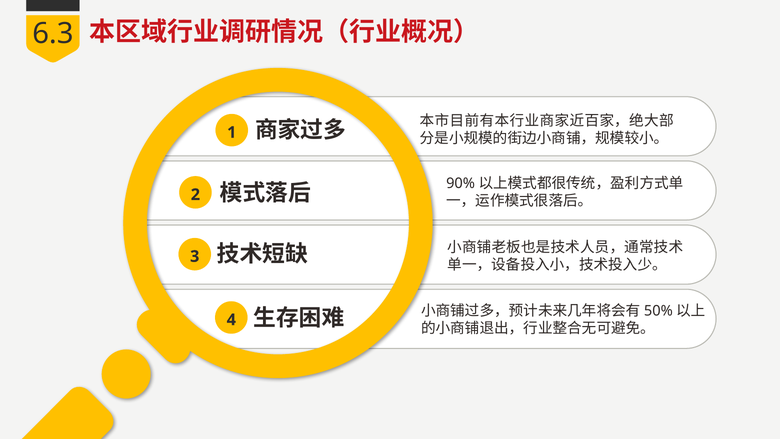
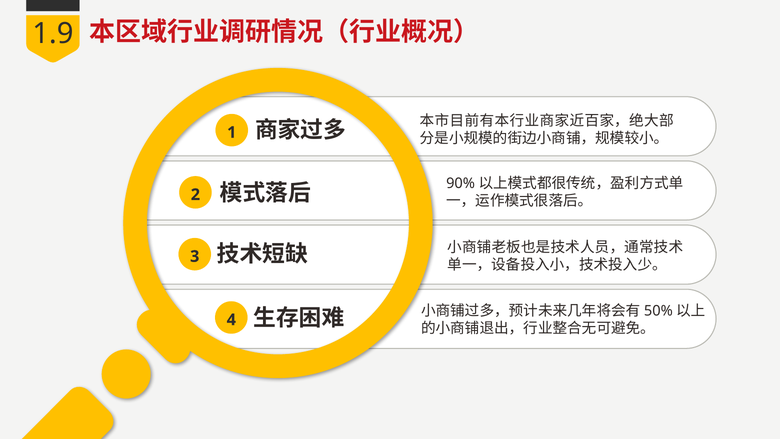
6.3: 6.3 -> 1.9
